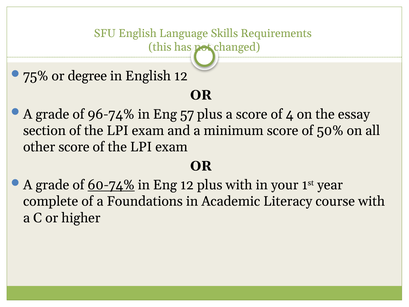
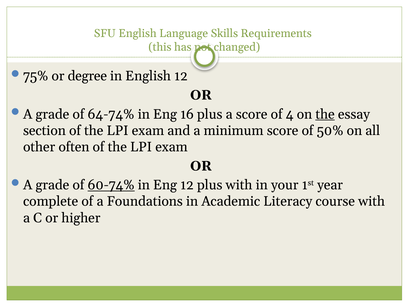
96-74%: 96-74% -> 64-74%
57: 57 -> 16
the at (325, 114) underline: none -> present
other score: score -> often
